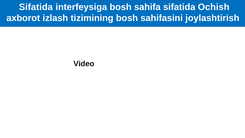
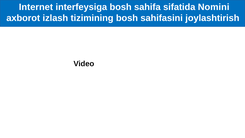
Sifatida at (36, 7): Sifatida -> Internet
Ochish: Ochish -> Nomini
